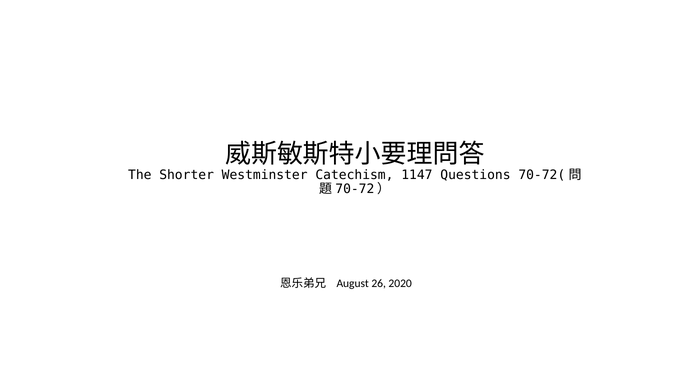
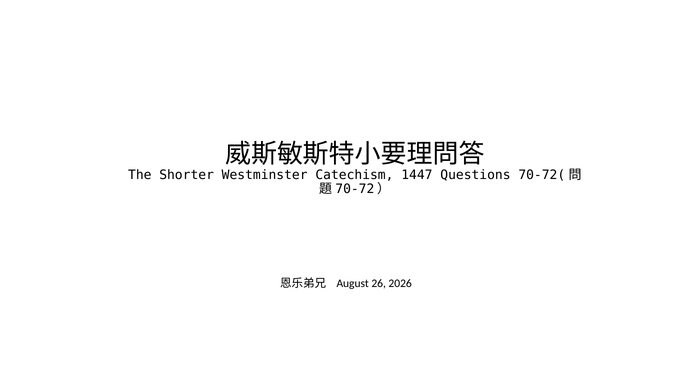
1147: 1147 -> 1447
2020: 2020 -> 2026
